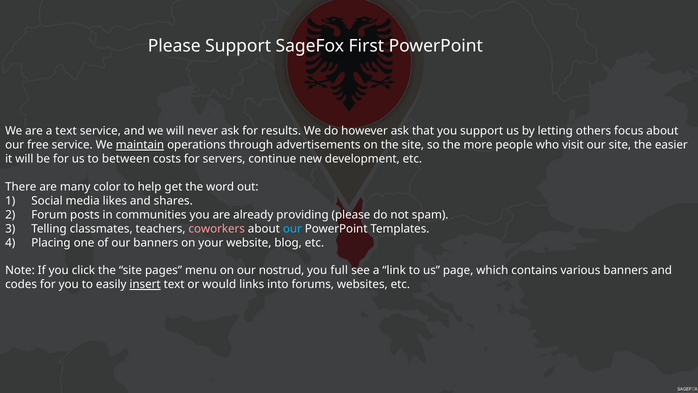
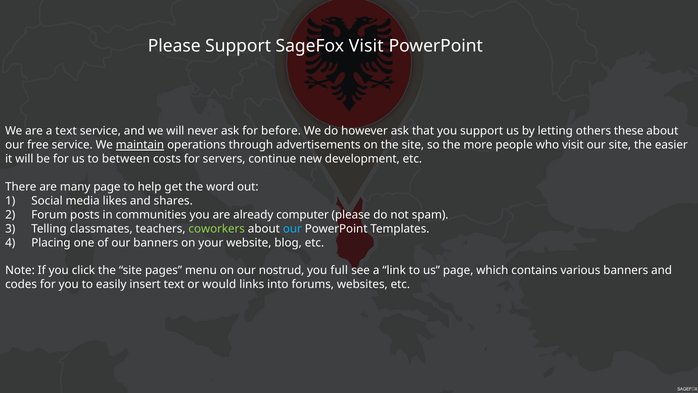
SageFox First: First -> Visit
results: results -> before
focus: focus -> these
many color: color -> page
providing: providing -> computer
coworkers colour: pink -> light green
insert underline: present -> none
